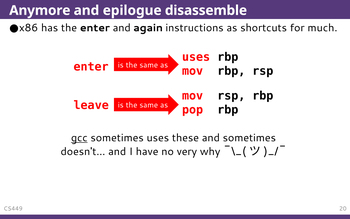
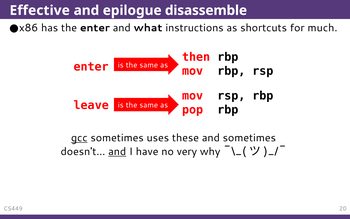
Anymore: Anymore -> Effective
again: again -> what
uses at (196, 57): uses -> then
and at (117, 152) underline: none -> present
